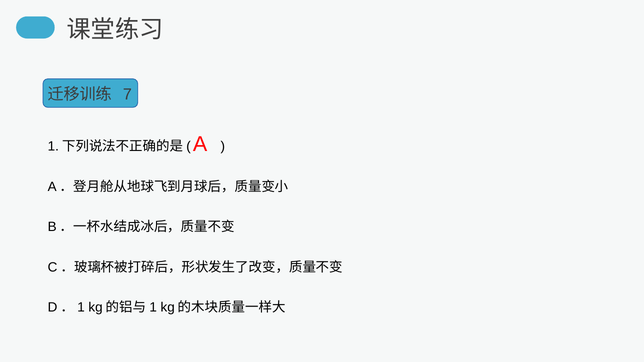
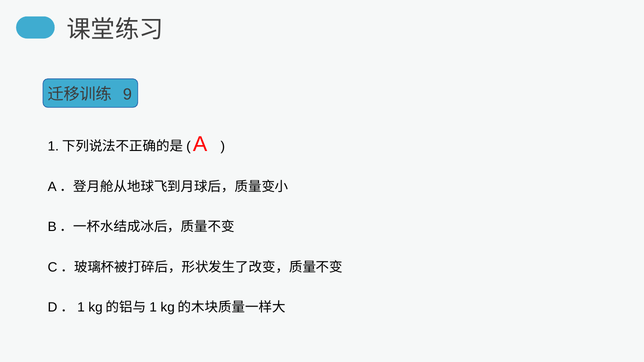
7: 7 -> 9
